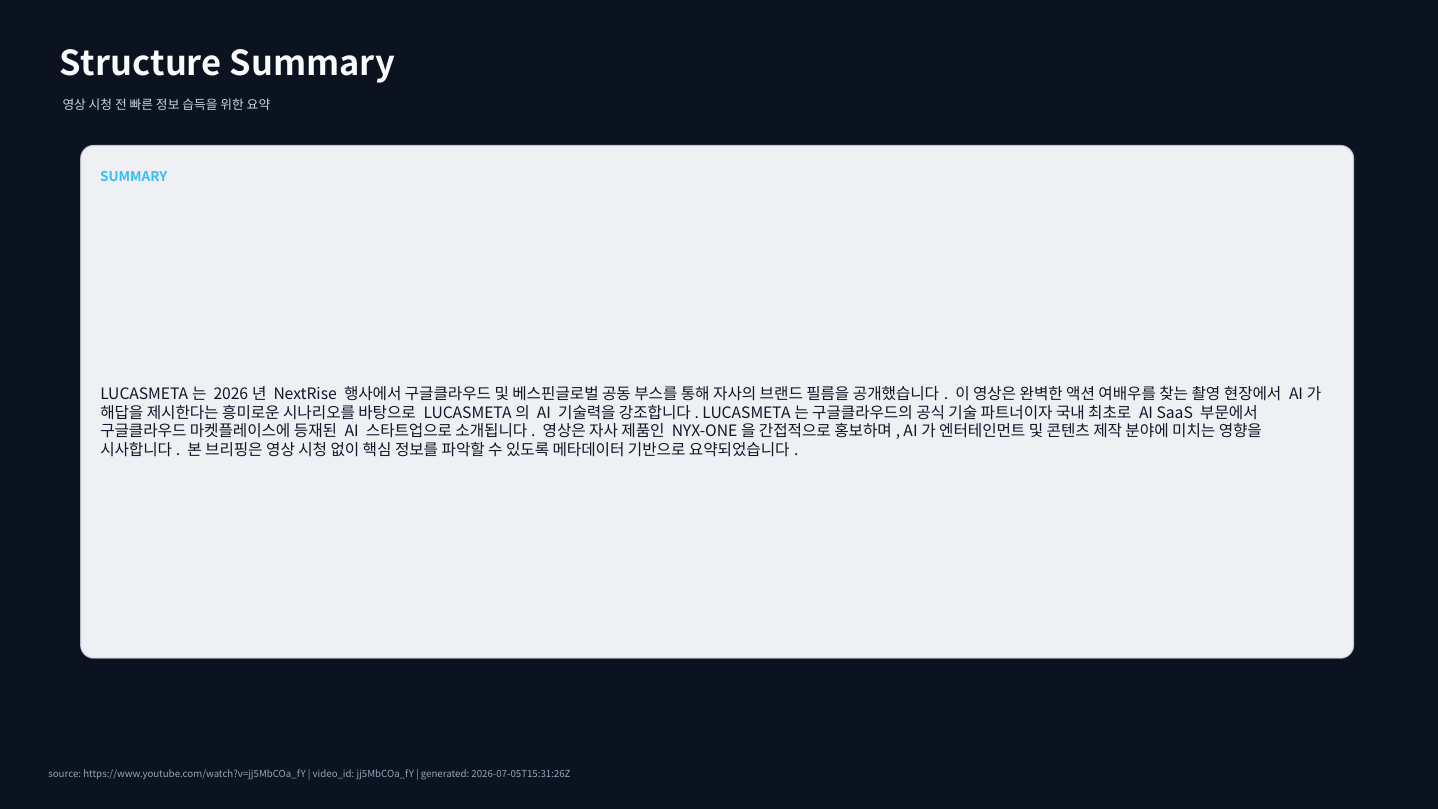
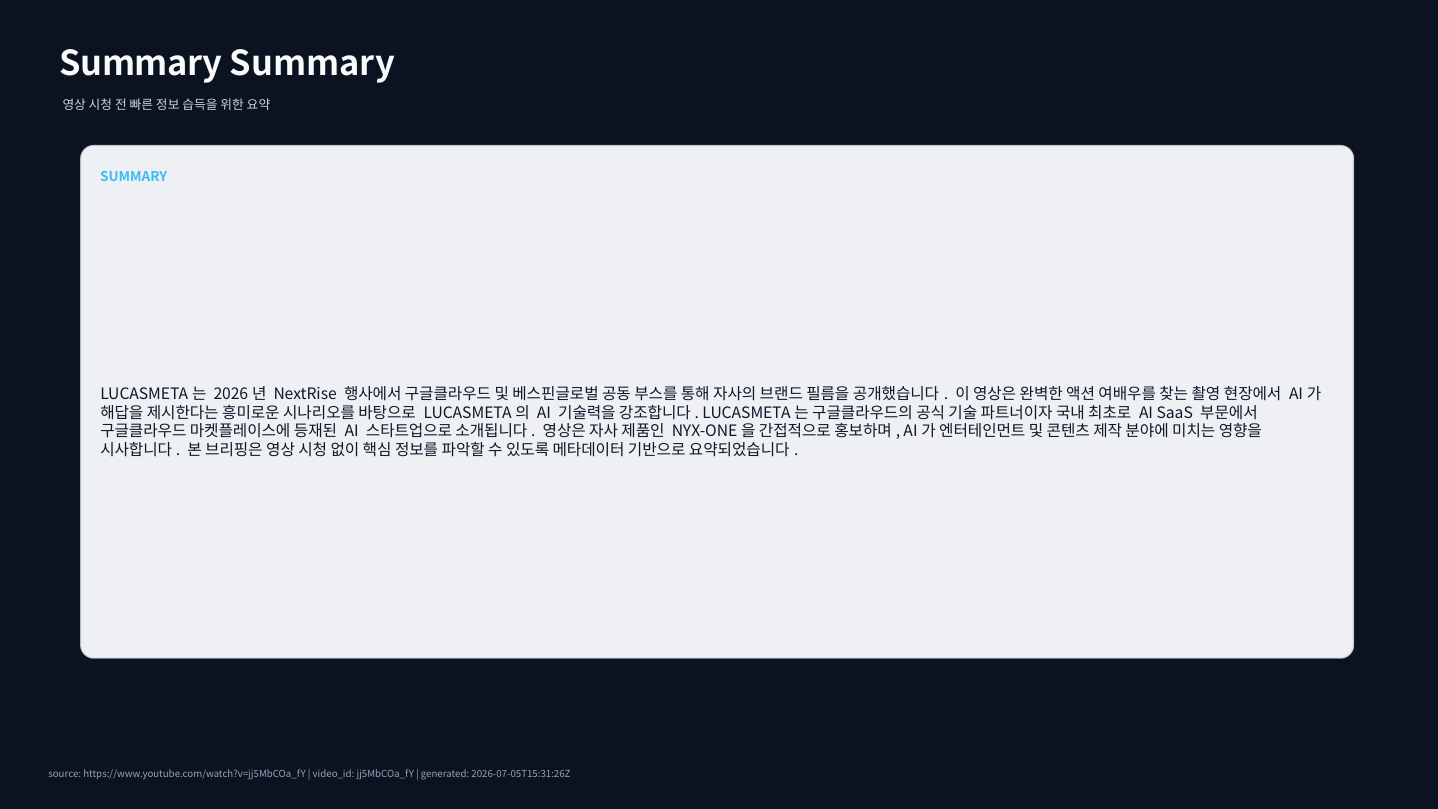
Structure at (141, 64): Structure -> Summary
